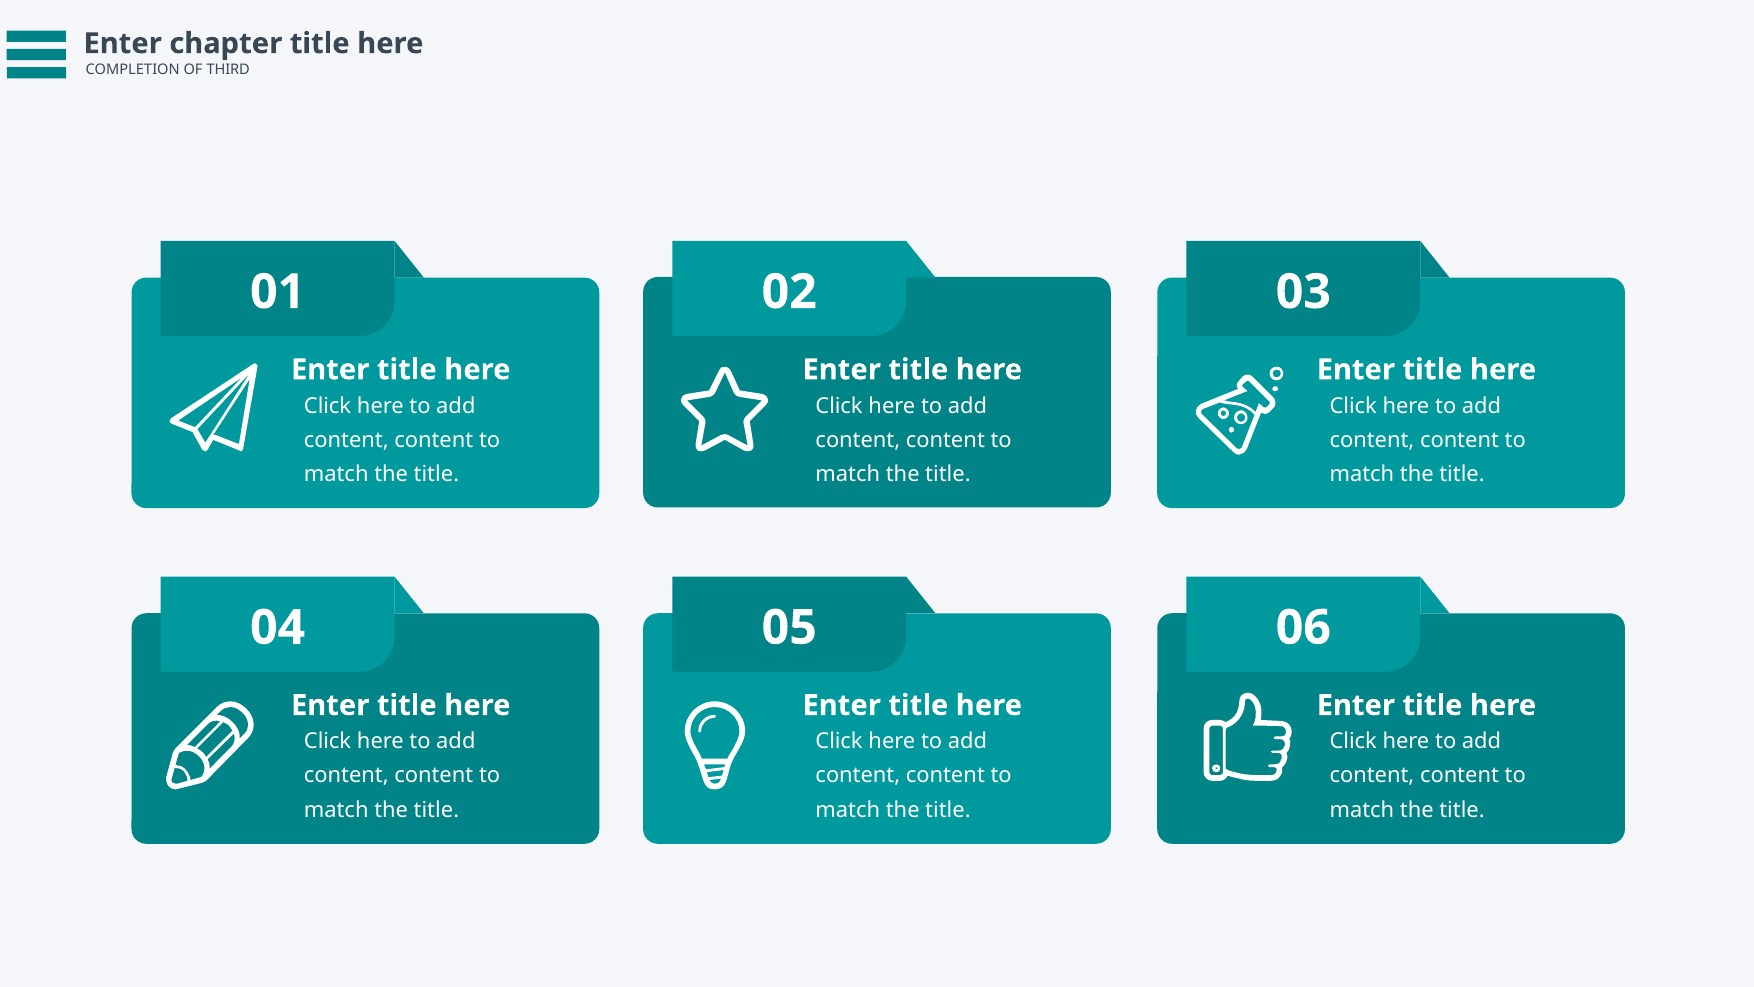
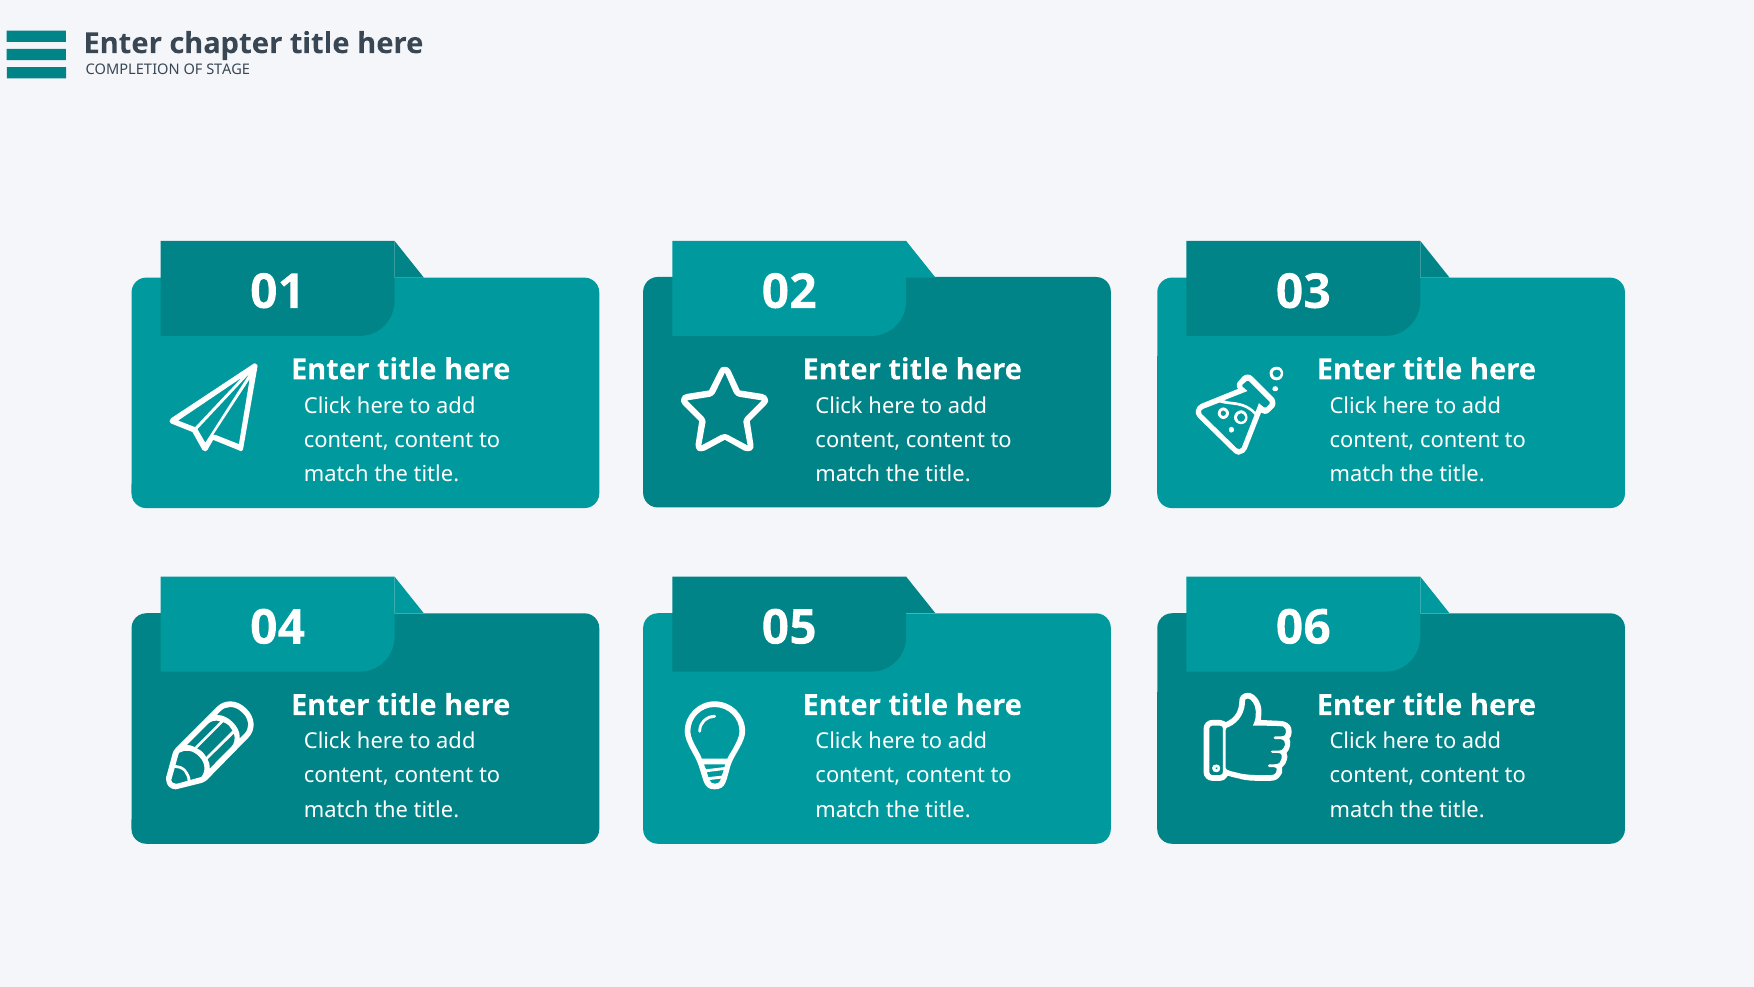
THIRD: THIRD -> STAGE
